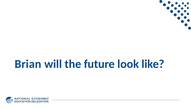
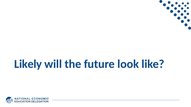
Brian: Brian -> Likely
